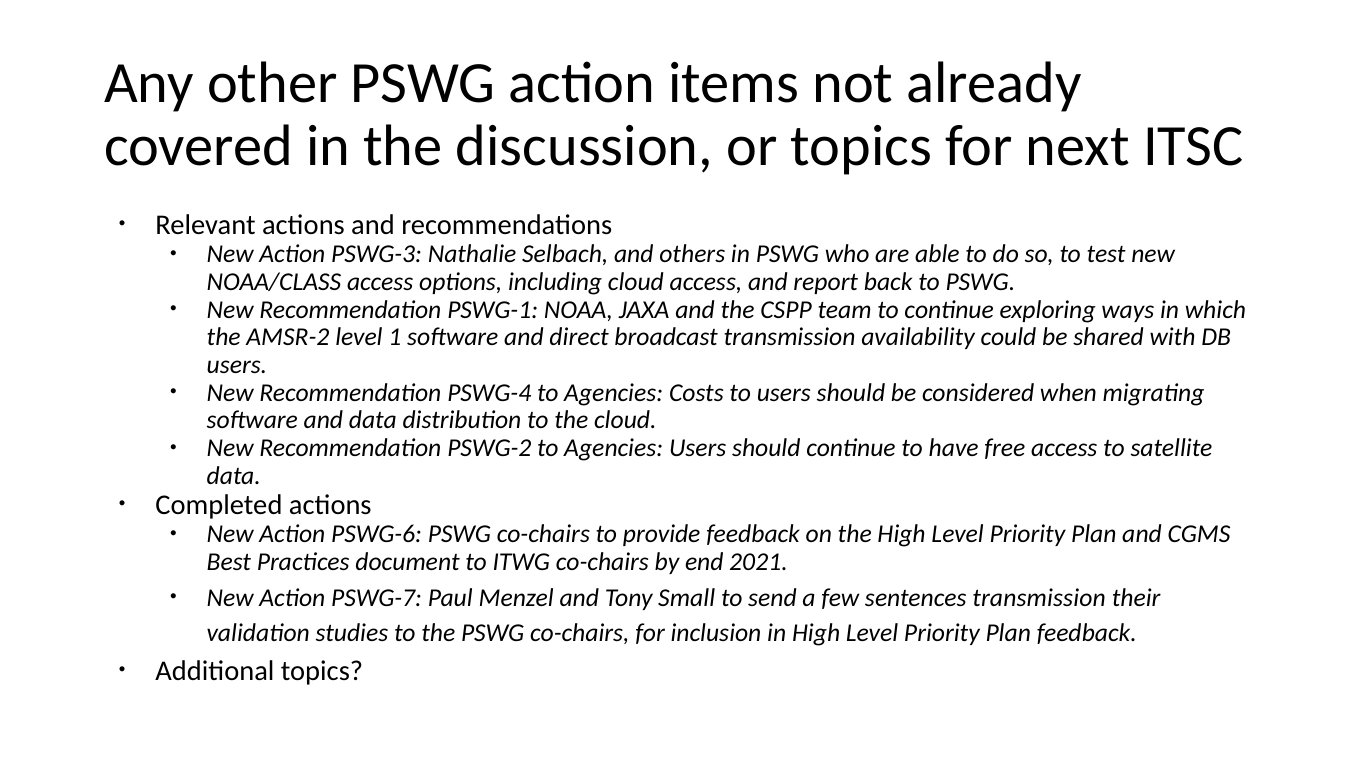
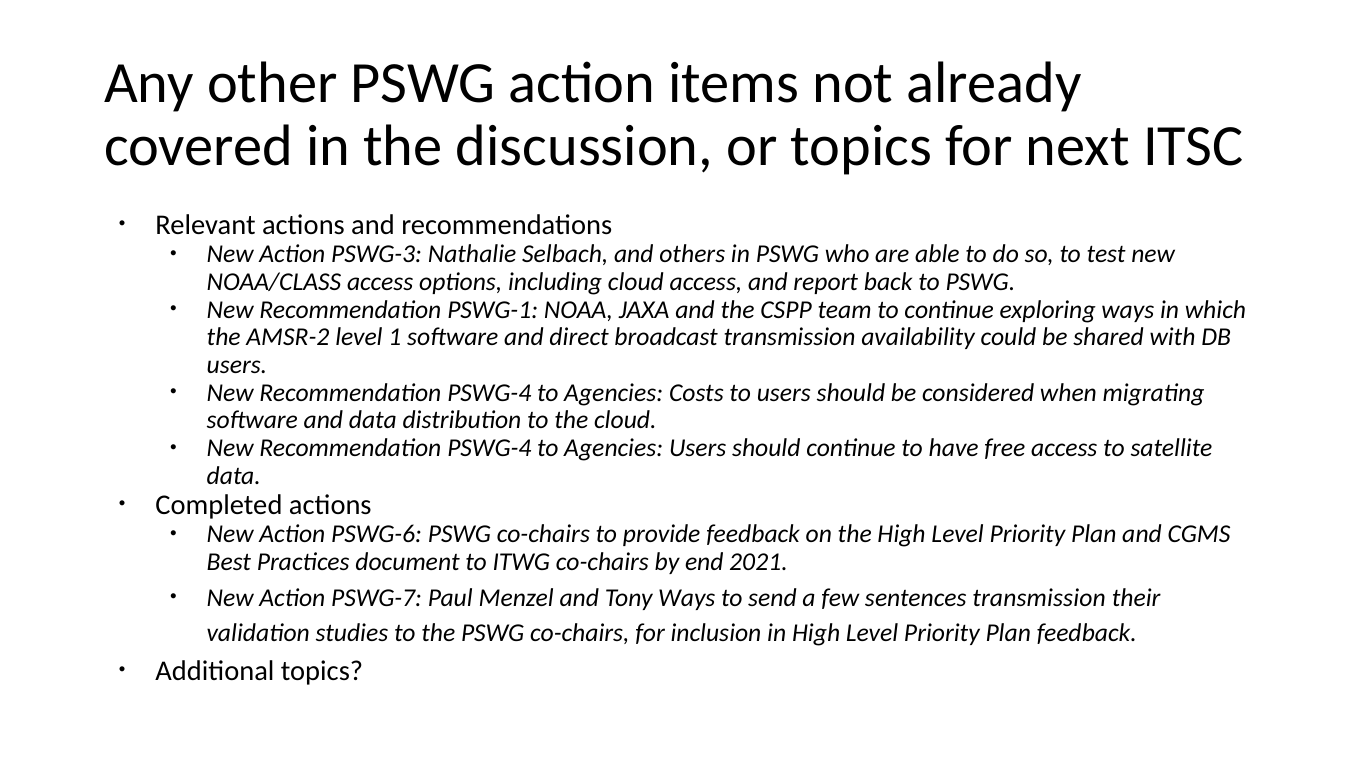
PSWG-2 at (489, 448): PSWG-2 -> PSWG-4
Tony Small: Small -> Ways
